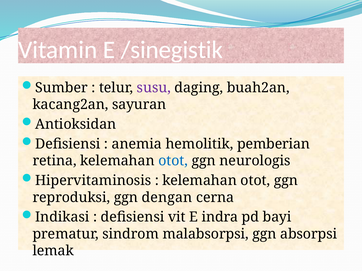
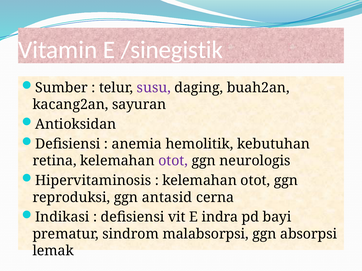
pemberian: pemberian -> kebutuhan
otot at (173, 161) colour: blue -> purple
dengan: dengan -> antasid
